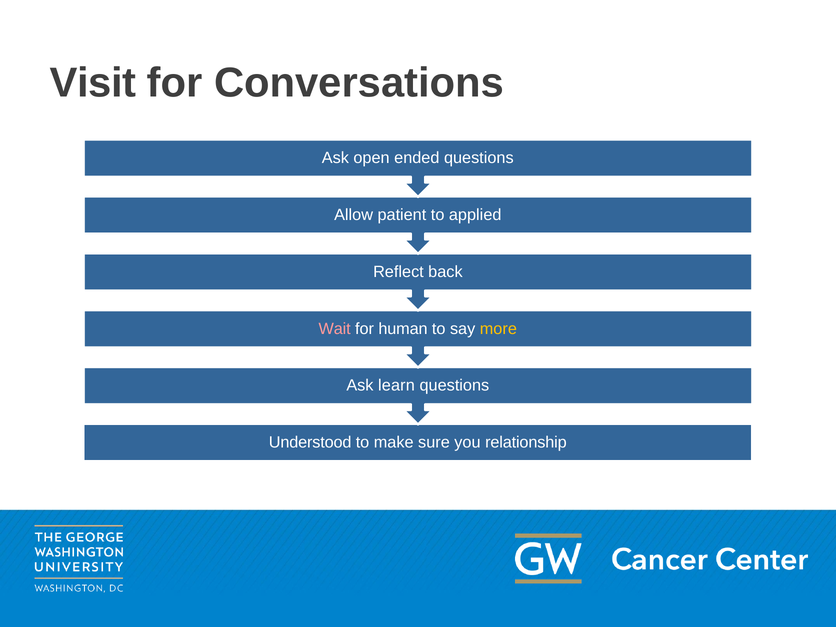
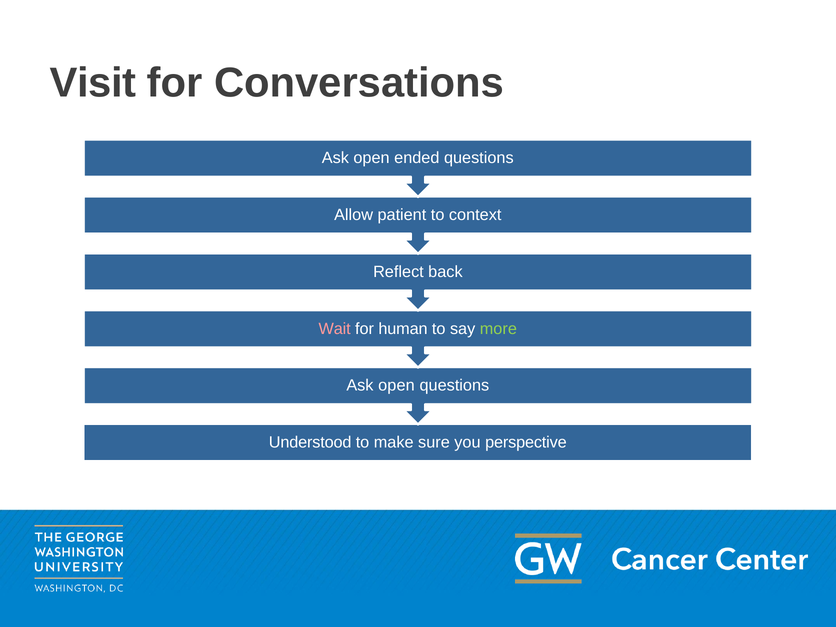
applied: applied -> context
more colour: yellow -> light green
learn at (396, 386): learn -> open
relationship: relationship -> perspective
